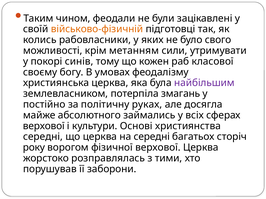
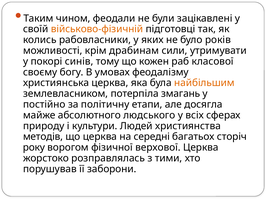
свого: свого -> років
метанням: метанням -> драбинам
найбільшим colour: purple -> orange
руках: руках -> етапи
займались: займались -> людського
верхової at (44, 126): верхової -> природу
Основі: Основі -> Людей
середні at (43, 137): середні -> методів
